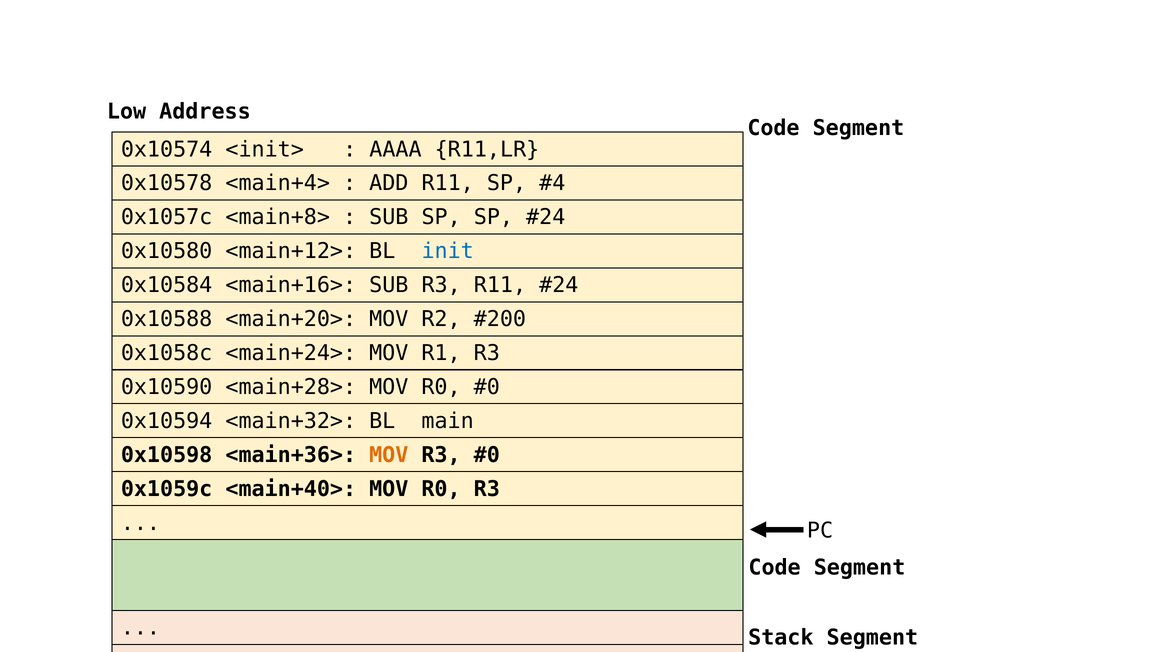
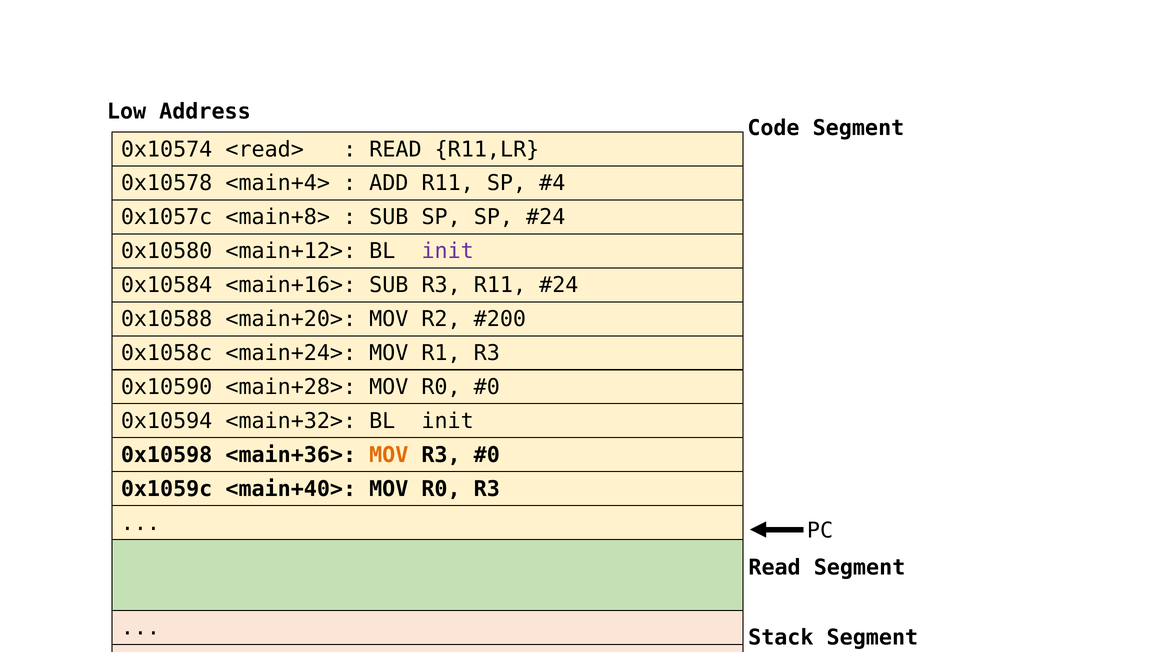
<init>: <init> -> <read>
AAAA at (395, 149): AAAA -> READ
init at (448, 251) colour: blue -> purple
<main+32> BL main: main -> init
Code at (775, 567): Code -> Read
